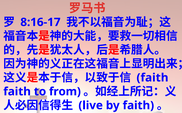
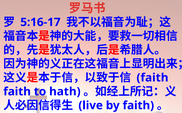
8:16-17: 8:16-17 -> 5:16-17
from: from -> hath
